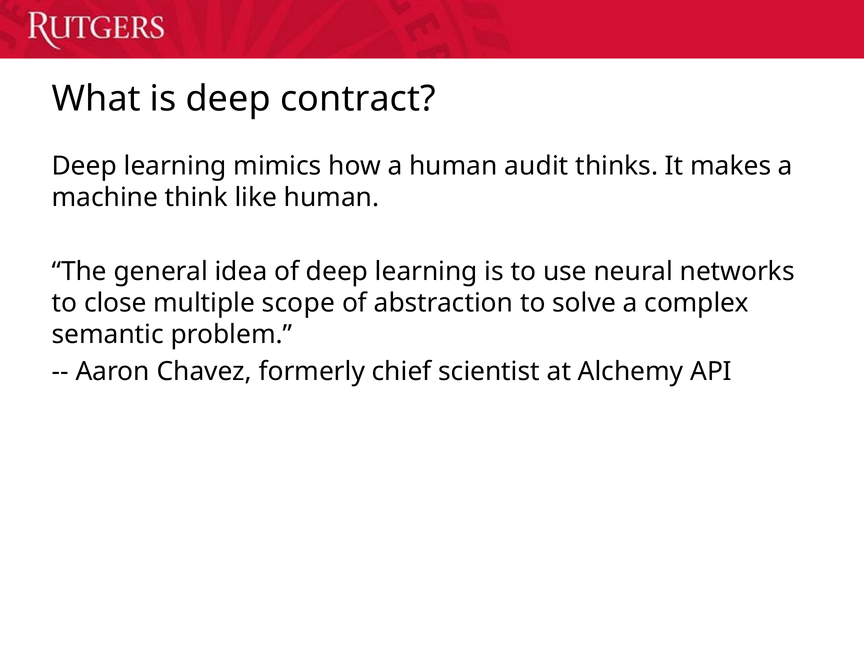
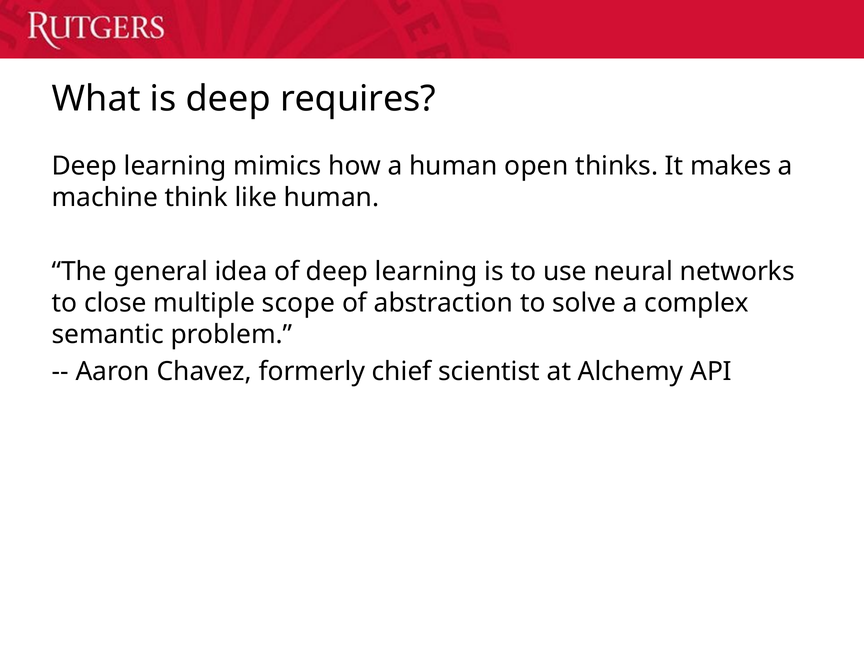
contract: contract -> requires
audit: audit -> open
